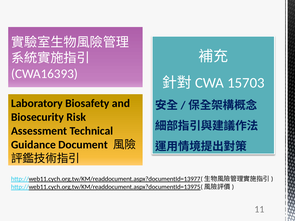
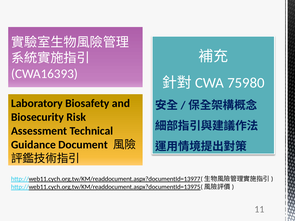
15703: 15703 -> 75980
